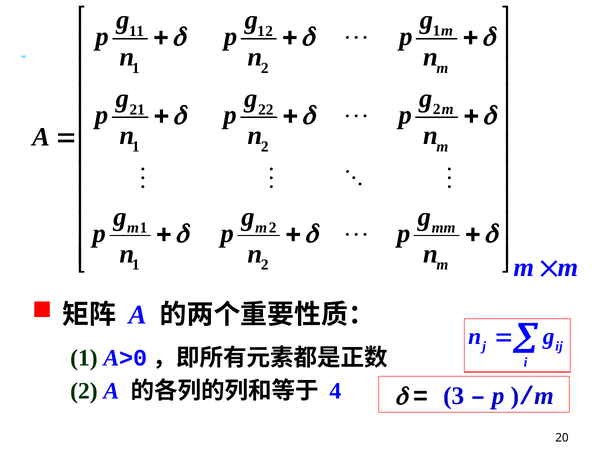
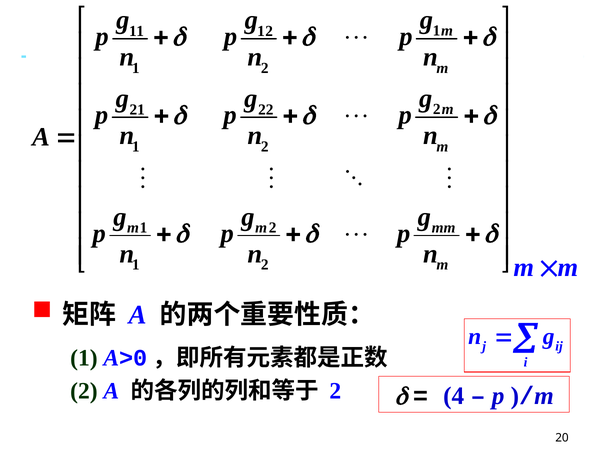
4 at (335, 391): 4 -> 2
3: 3 -> 4
